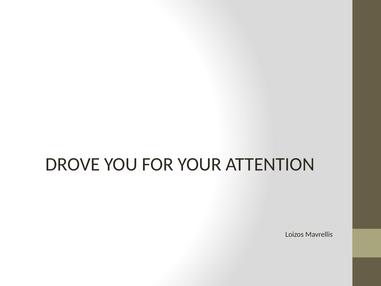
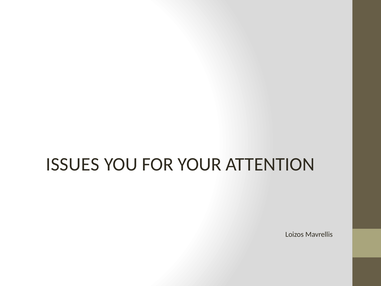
DROVE: DROVE -> ISSUES
